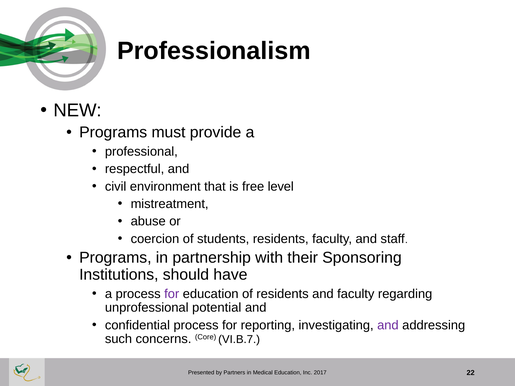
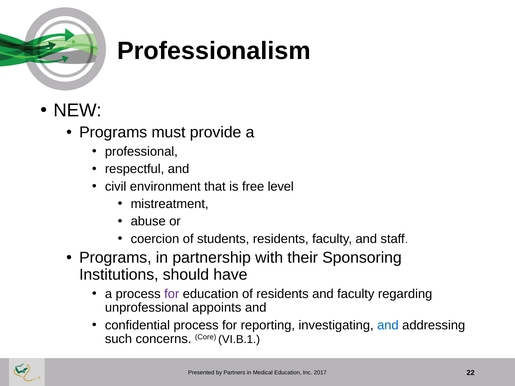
potential: potential -> appoints
and at (388, 325) colour: purple -> blue
VI.B.7: VI.B.7 -> VI.B.1
